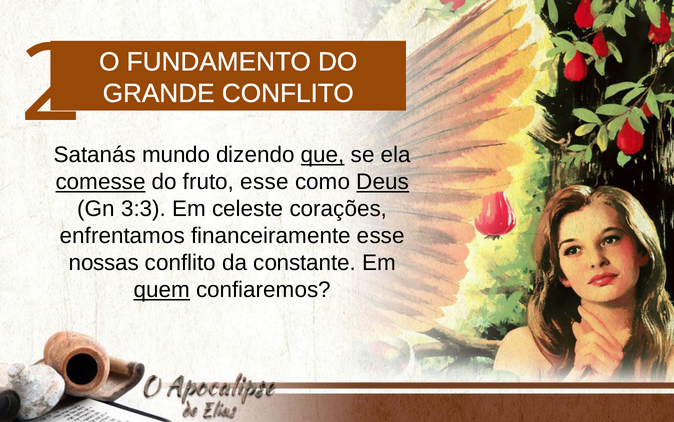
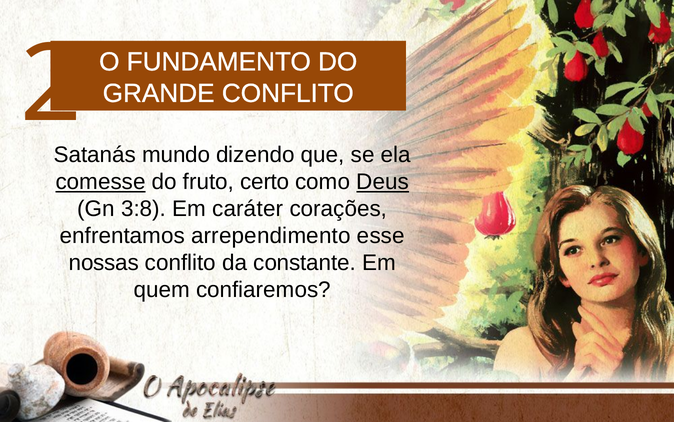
que underline: present -> none
fruto esse: esse -> certo
3:3: 3:3 -> 3:8
celeste: celeste -> caráter
financeiramente: financeiramente -> arrependimento
quem underline: present -> none
